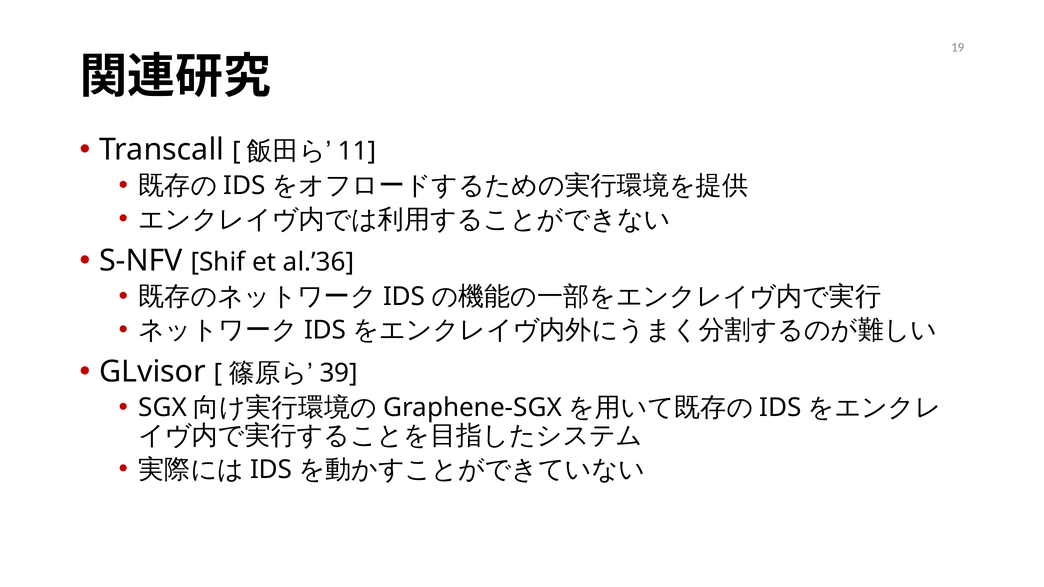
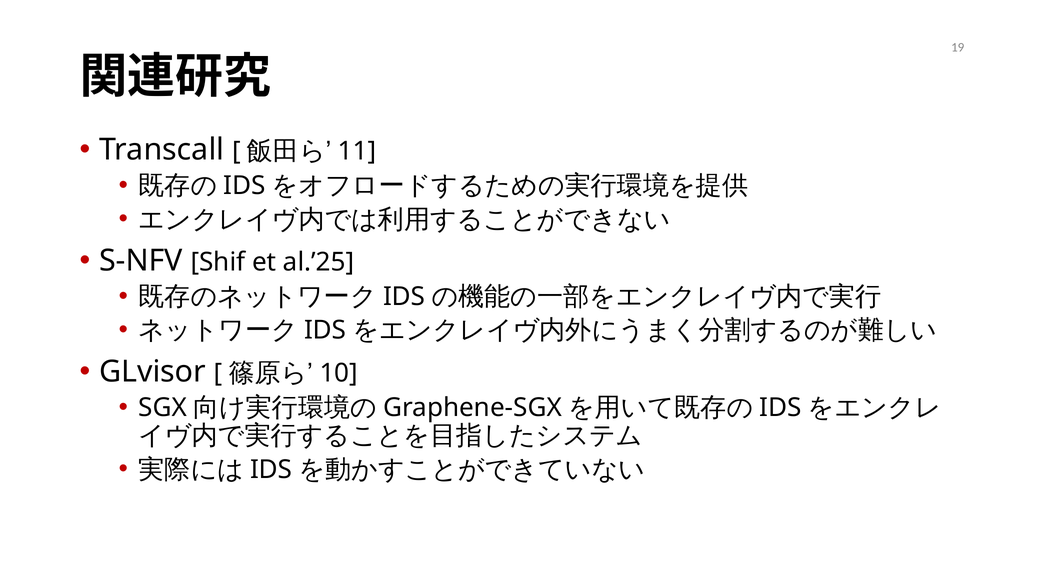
al.’36: al.’36 -> al.’25
39: 39 -> 10
